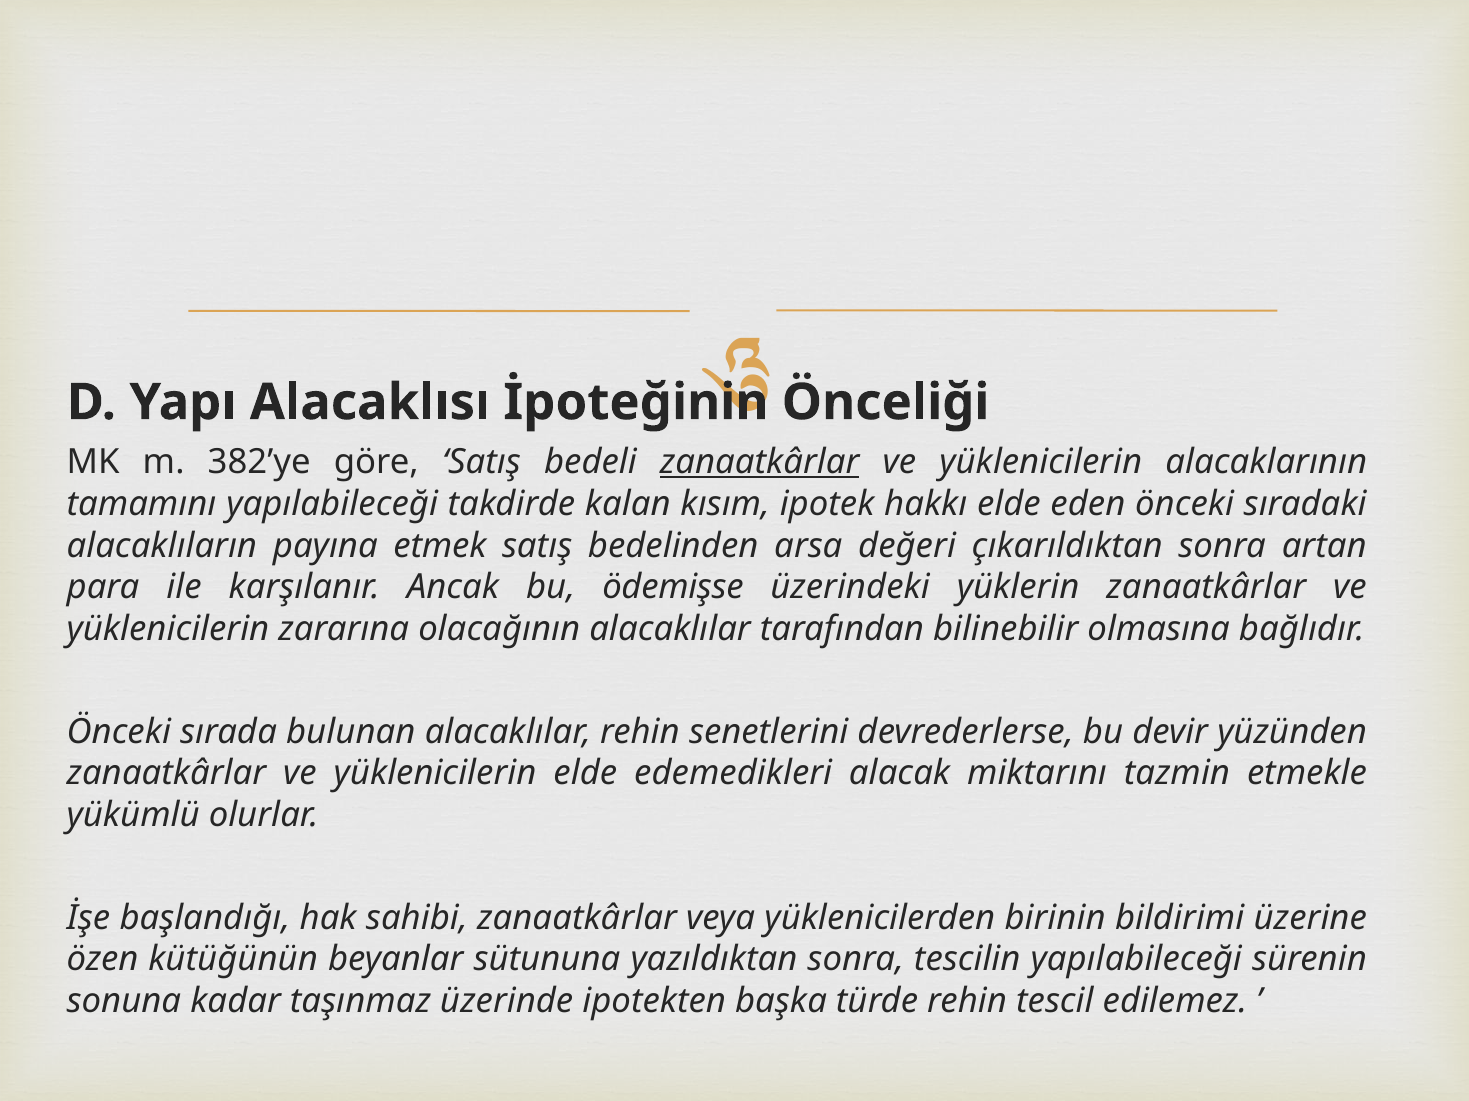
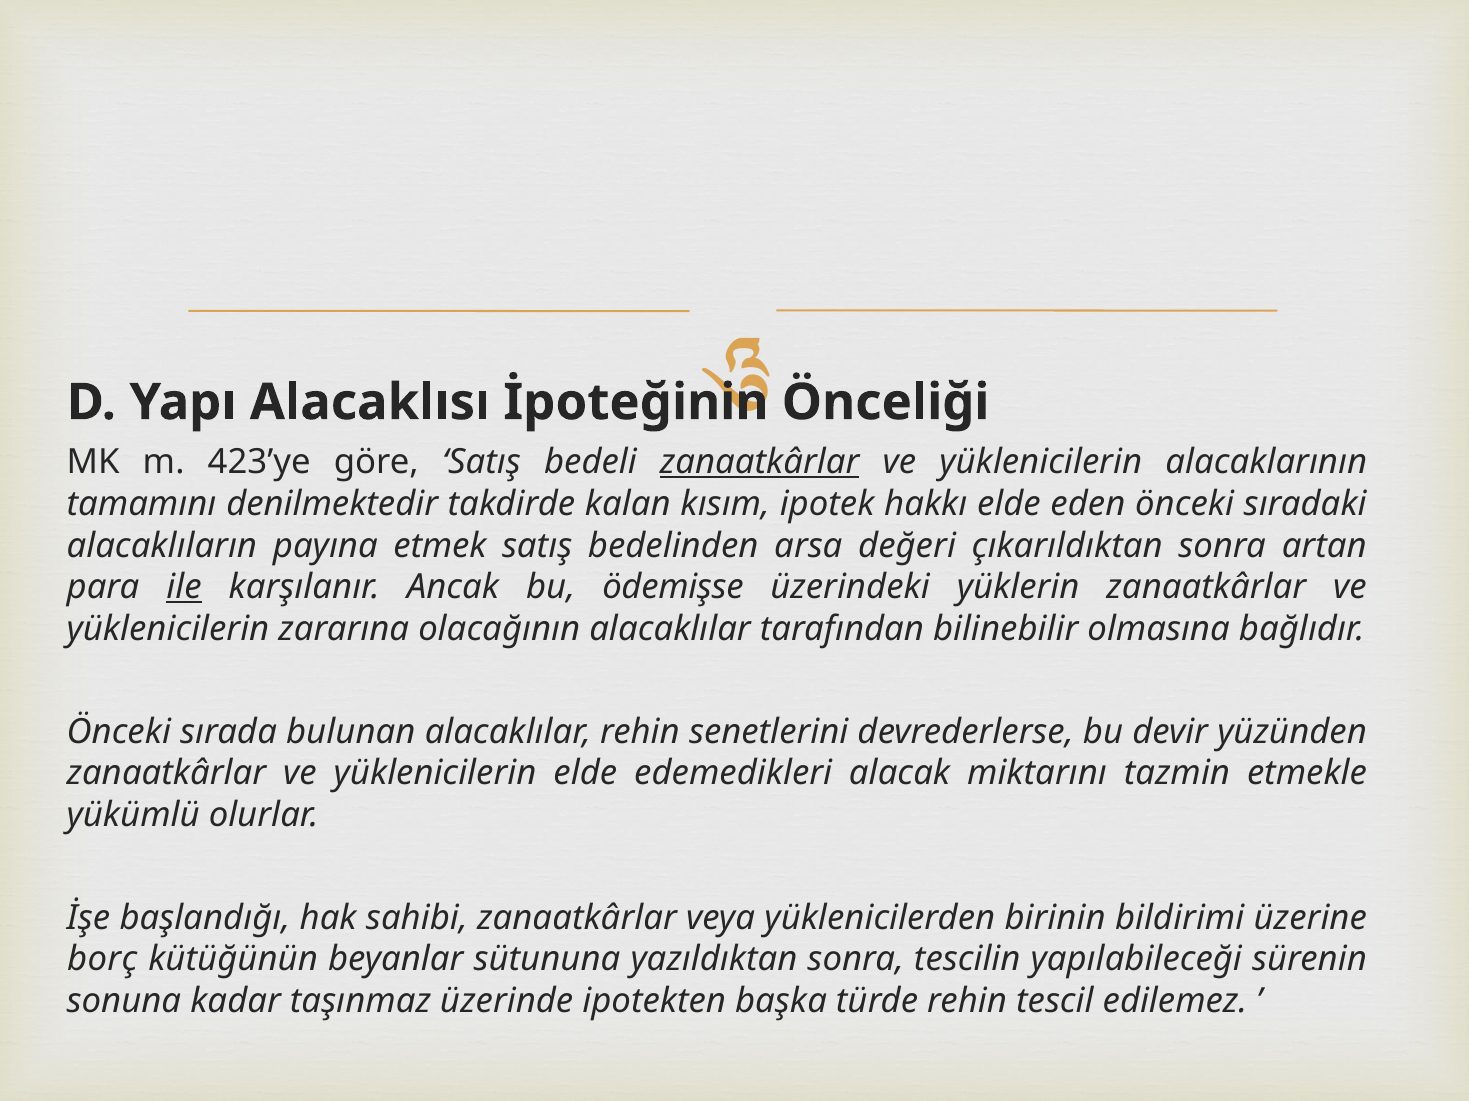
382’ye: 382’ye -> 423’ye
tamamını yapılabileceği: yapılabileceği -> denilmektedir
ile underline: none -> present
özen: özen -> borç
